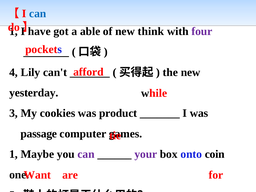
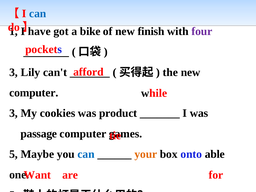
able: able -> bike
think: think -> finish
4 at (14, 72): 4 -> 3
yesterday at (34, 93): yesterday -> computer
1 at (14, 154): 1 -> 5
can at (86, 154) colour: purple -> blue
your colour: purple -> orange
coin: coin -> able
